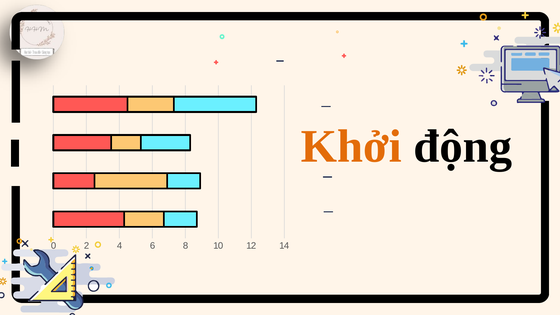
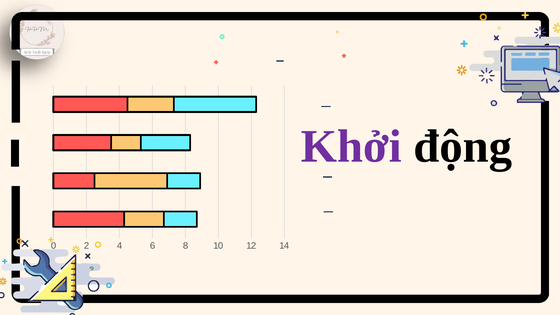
Khởi colour: orange -> purple
